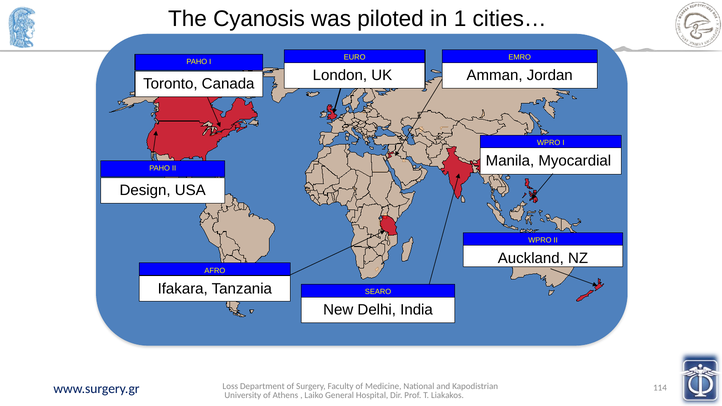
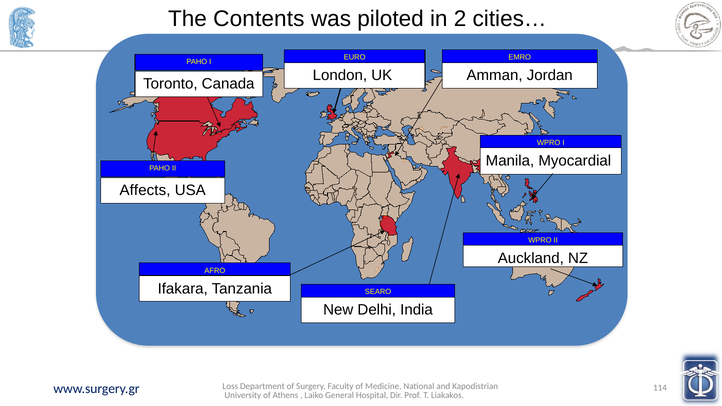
Cyanosis: Cyanosis -> Contents
1: 1 -> 2
Design: Design -> Affects
